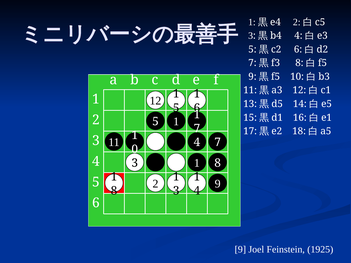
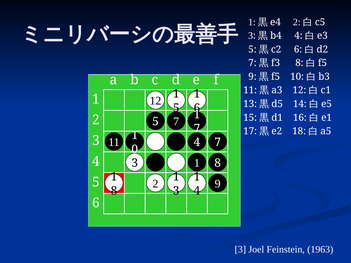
1 at (176, 122): 1 -> 7
9 at (240, 250): 9 -> 3
1925: 1925 -> 1963
